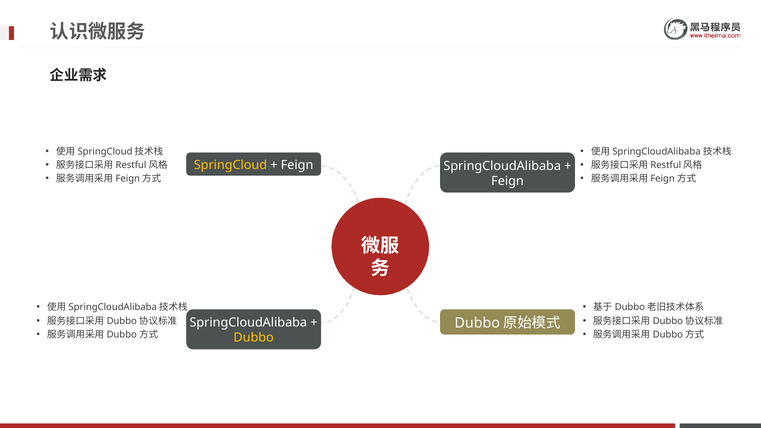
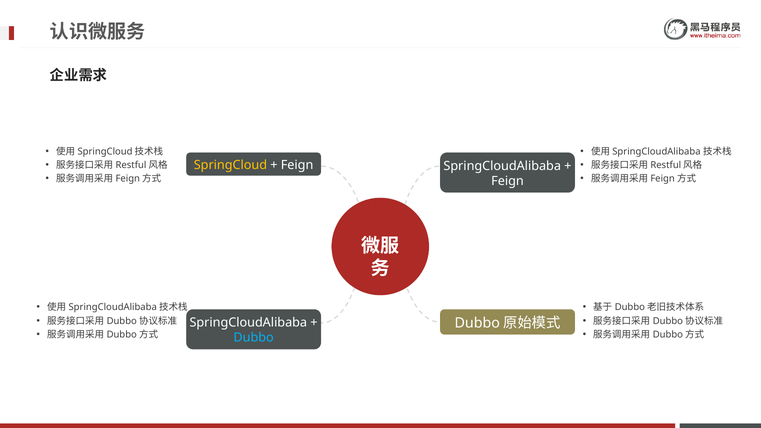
Dubbo colour: yellow -> light blue
